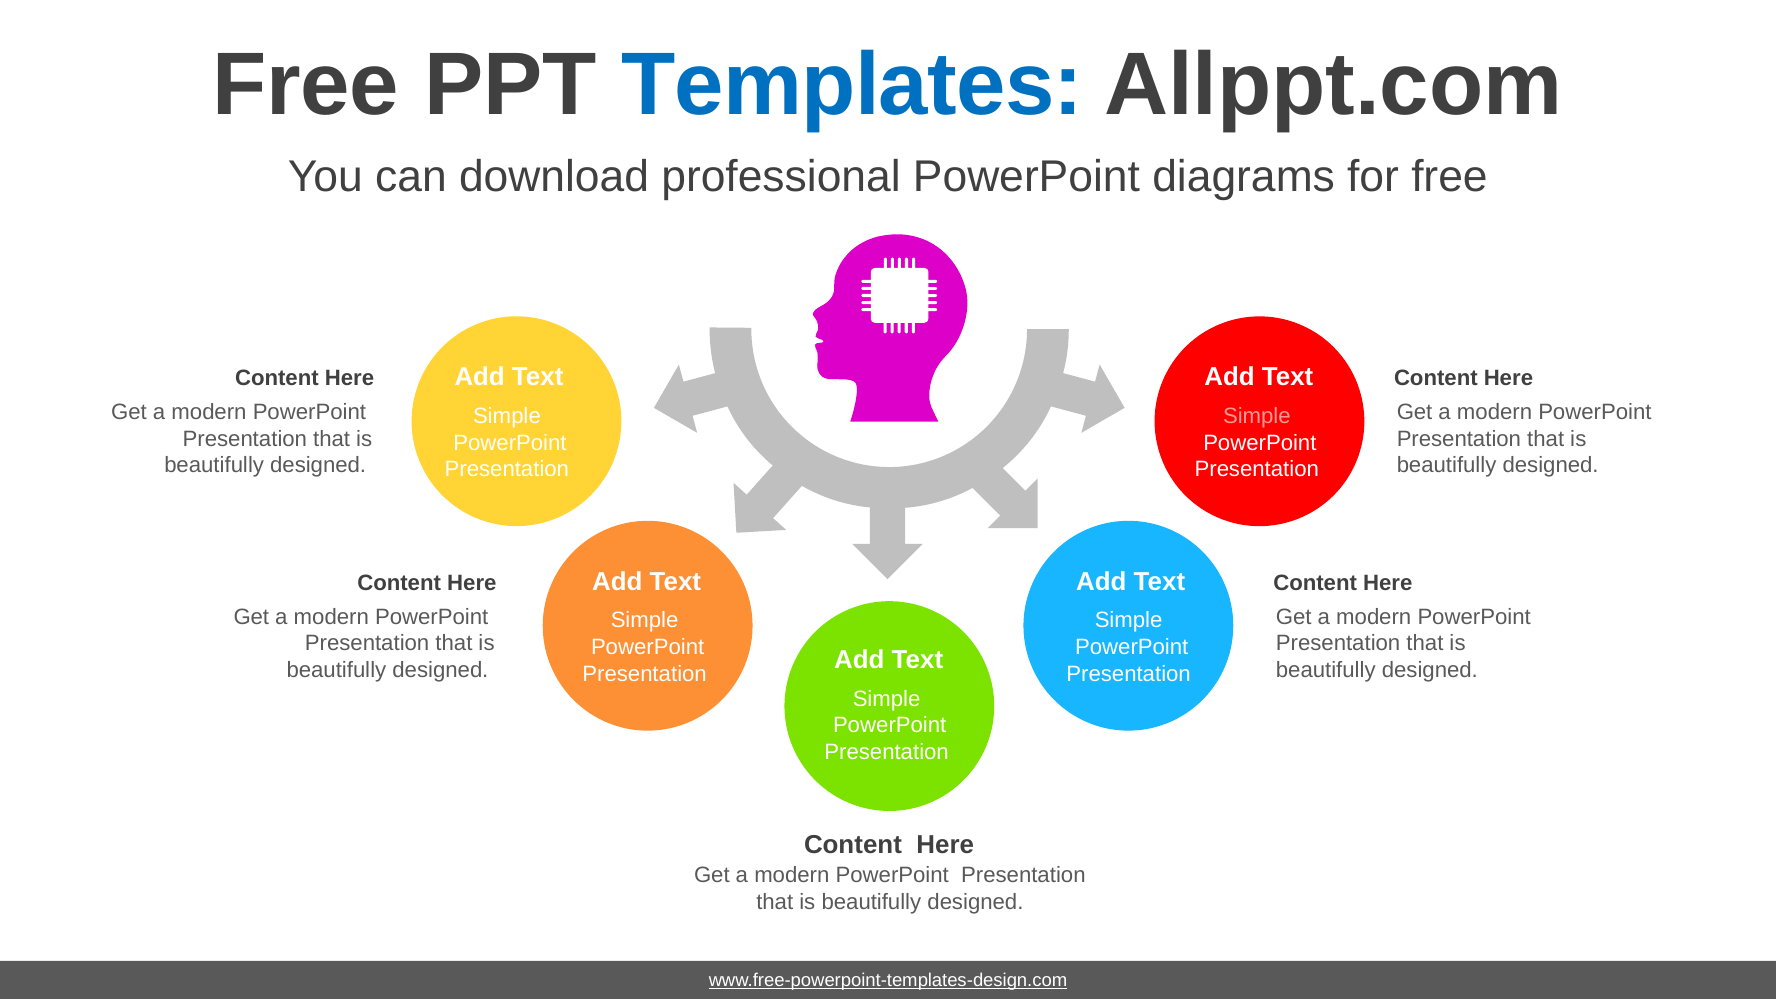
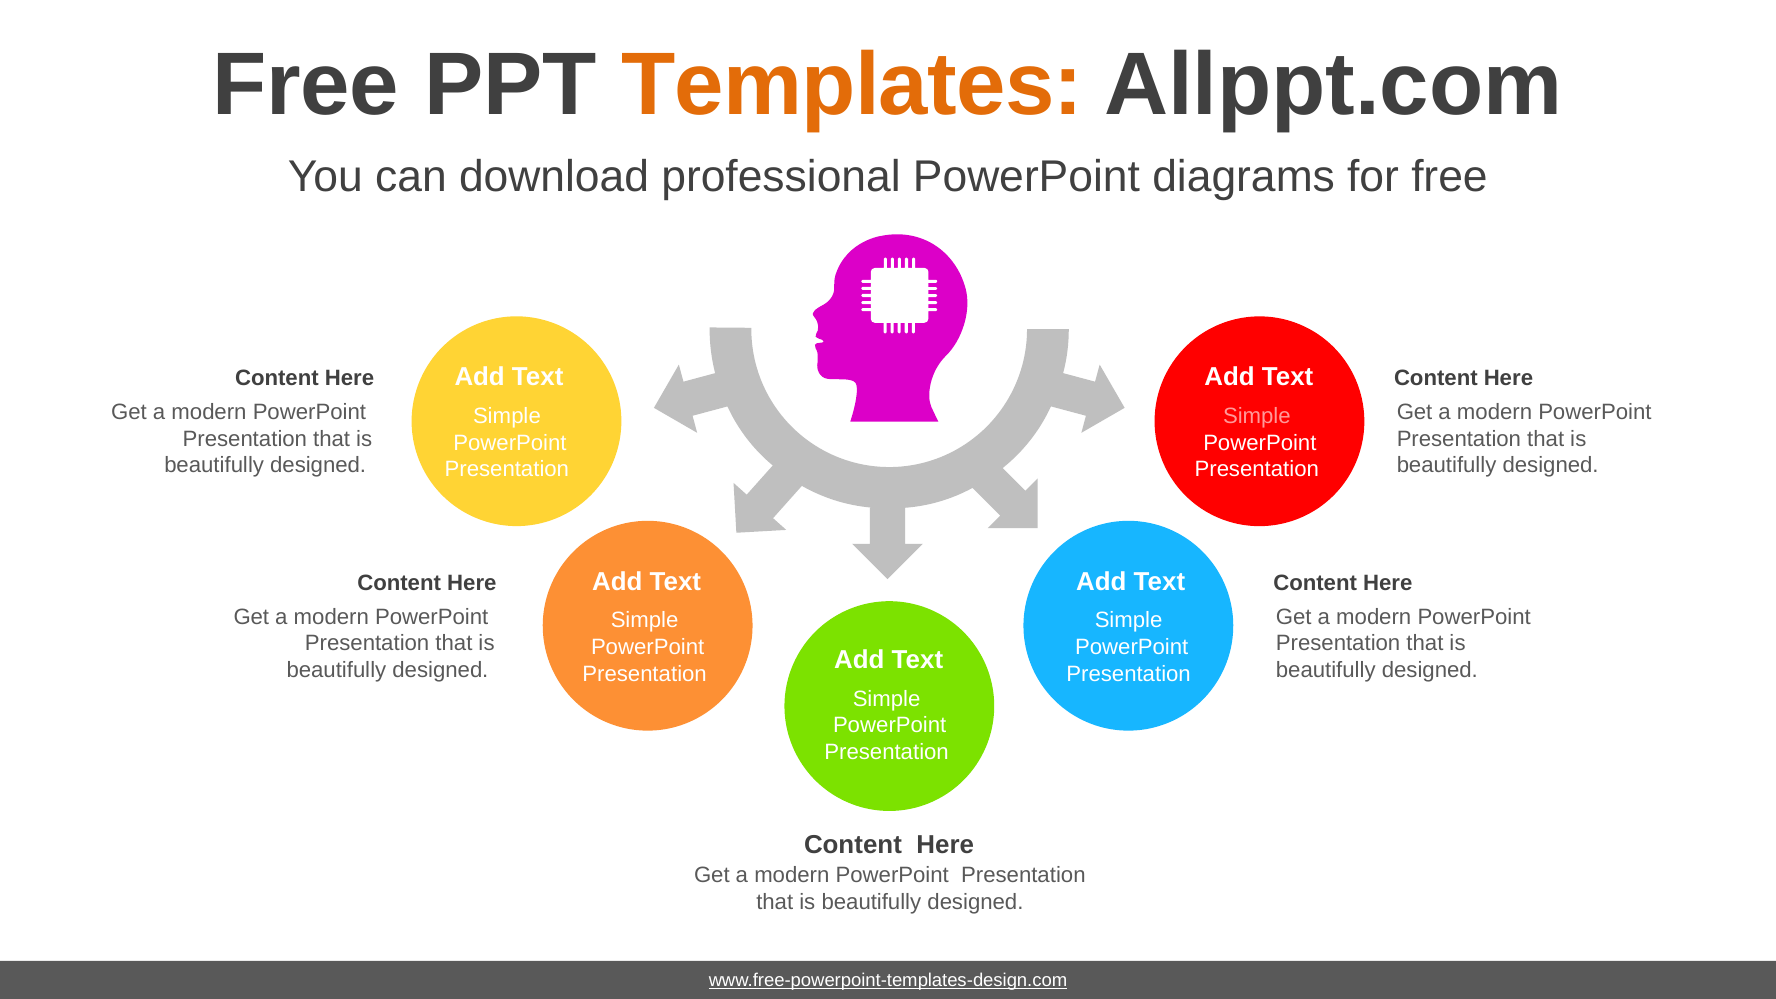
Templates colour: blue -> orange
